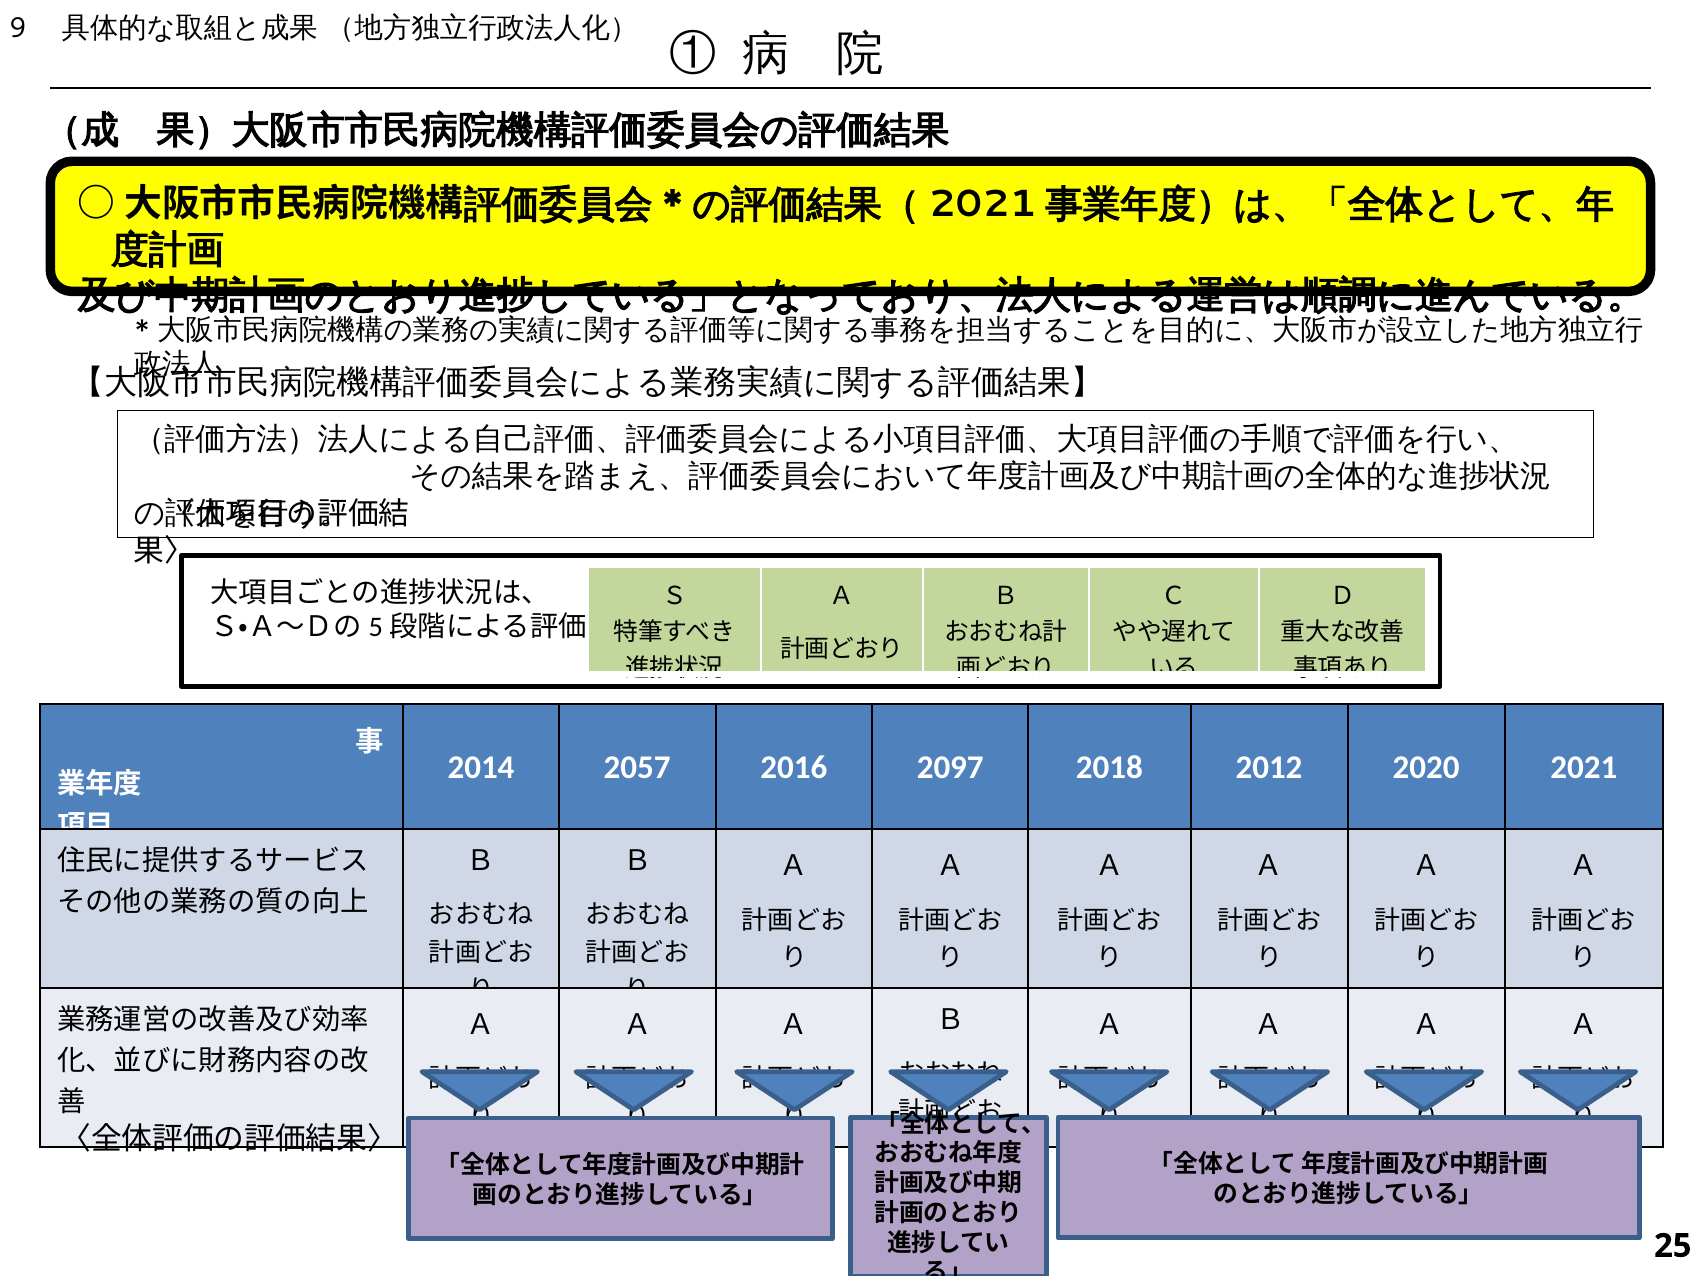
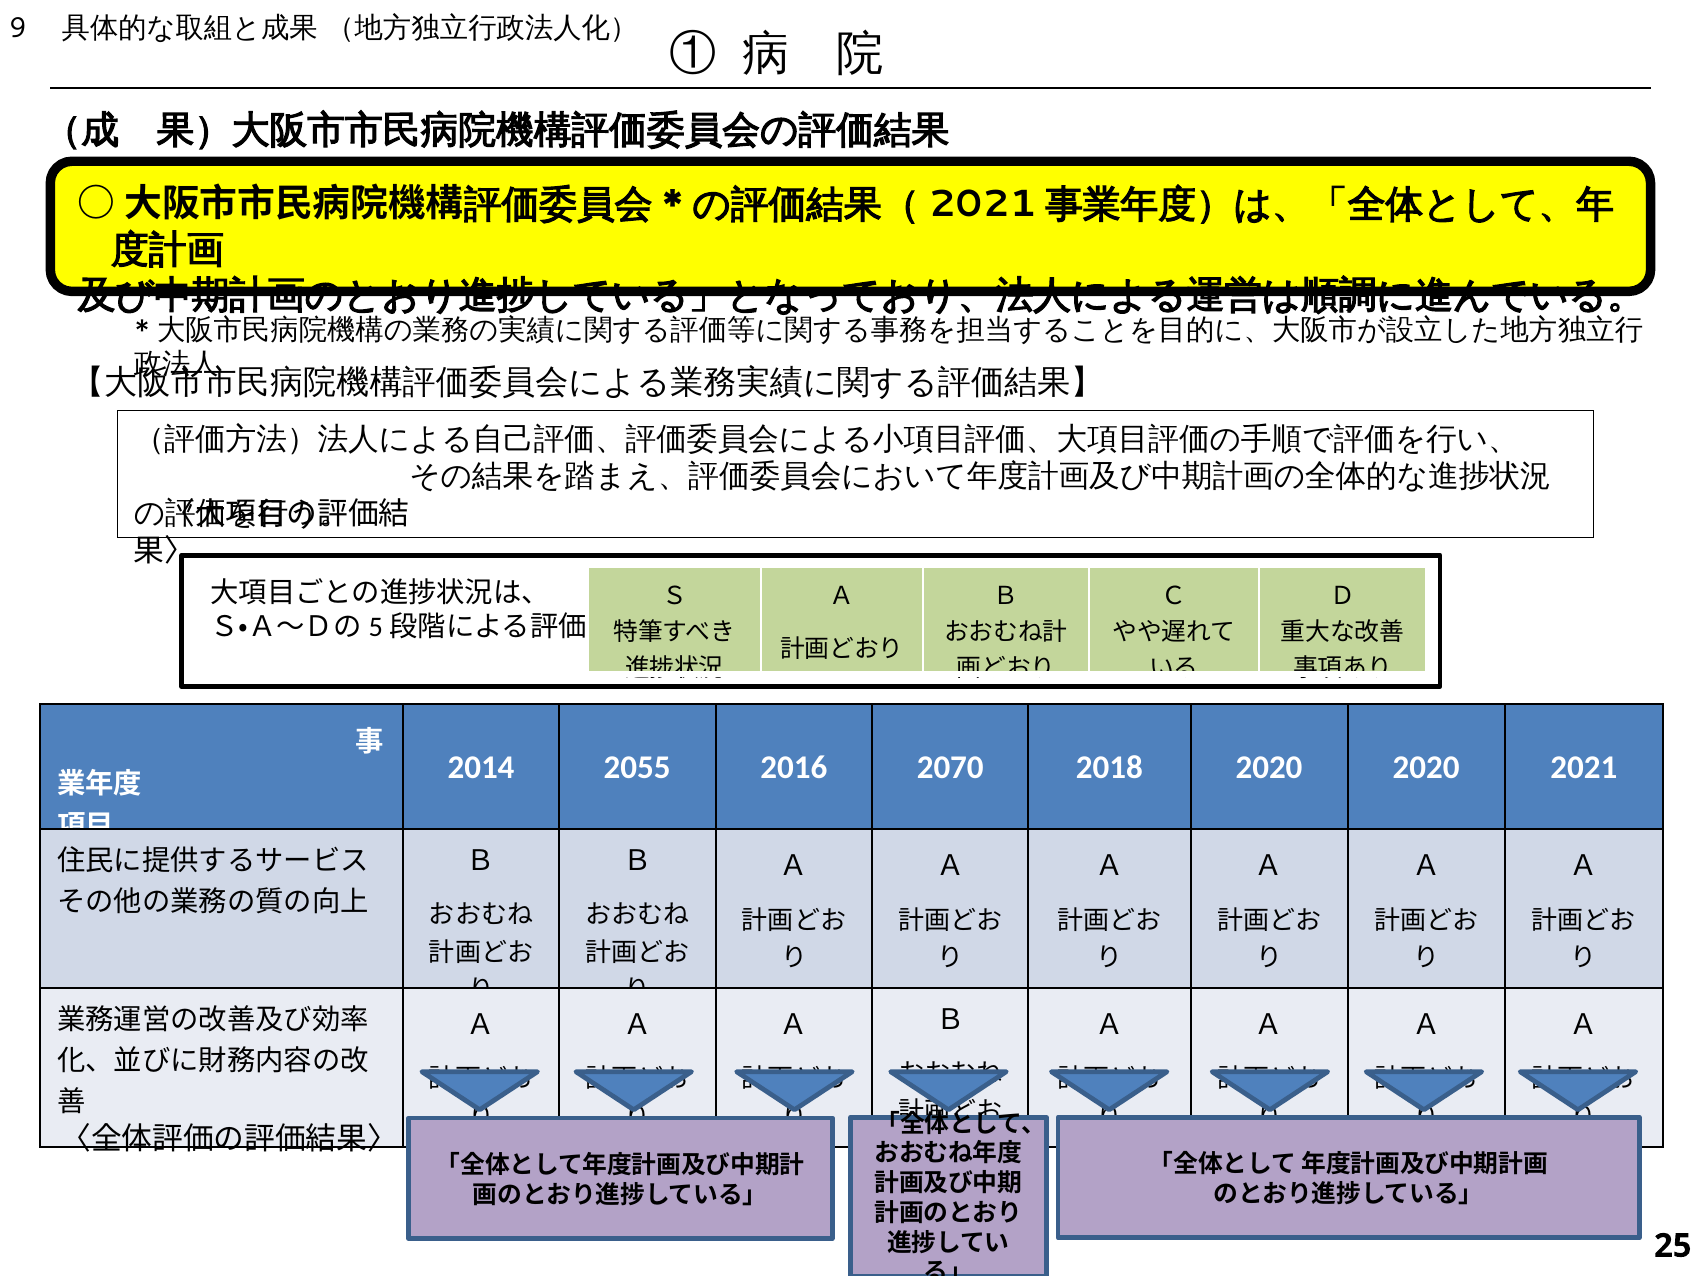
2057: 2057 -> 2055
2097: 2097 -> 2070
2018 2012: 2012 -> 2020
